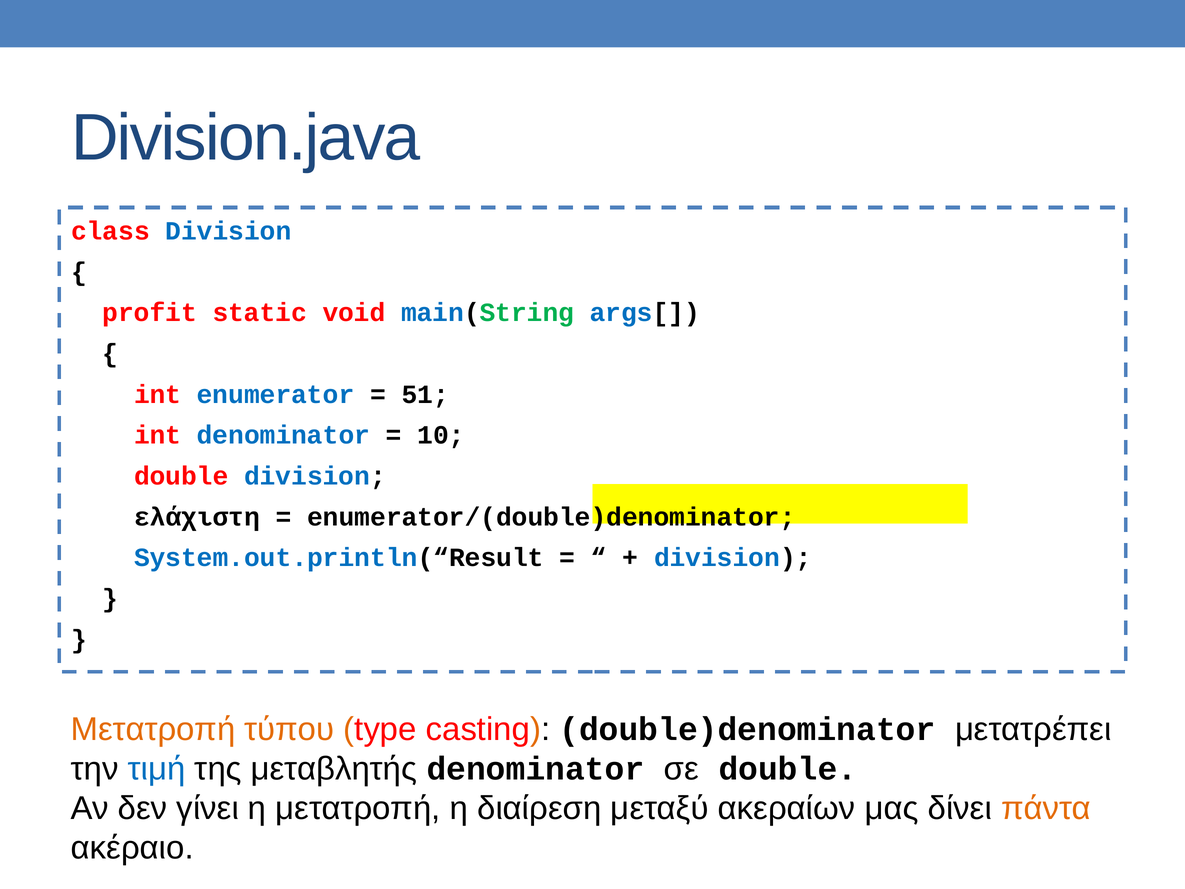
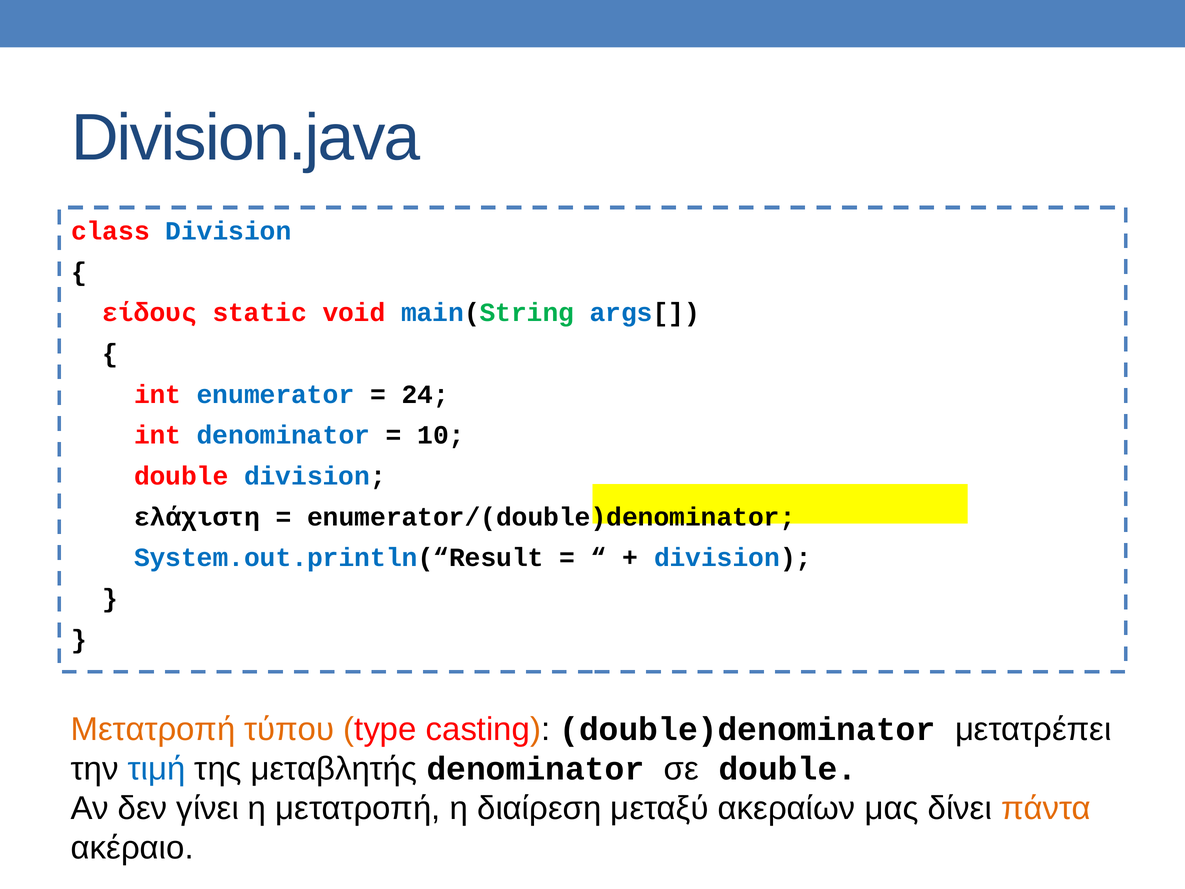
profit: profit -> είδους
51: 51 -> 24
